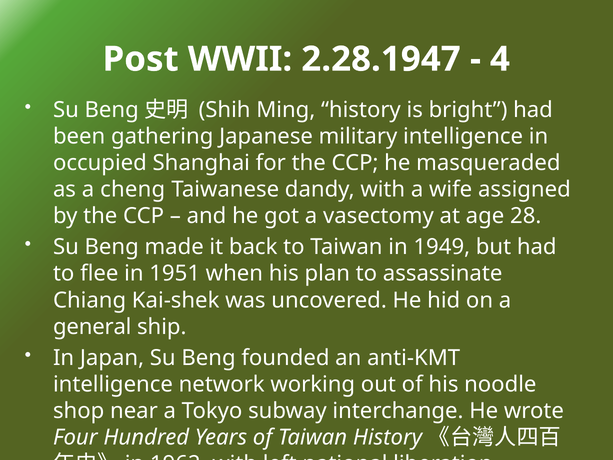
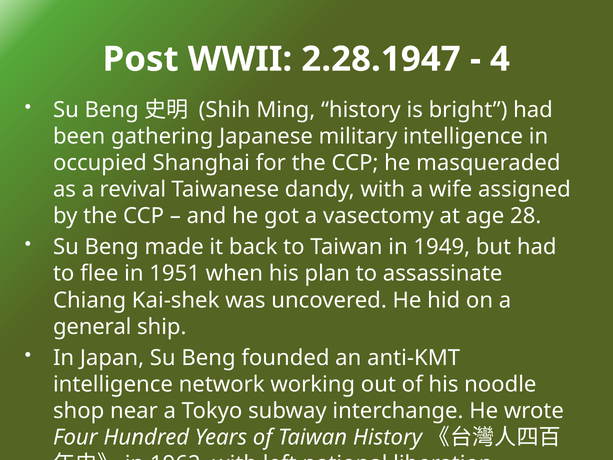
cheng: cheng -> revival
